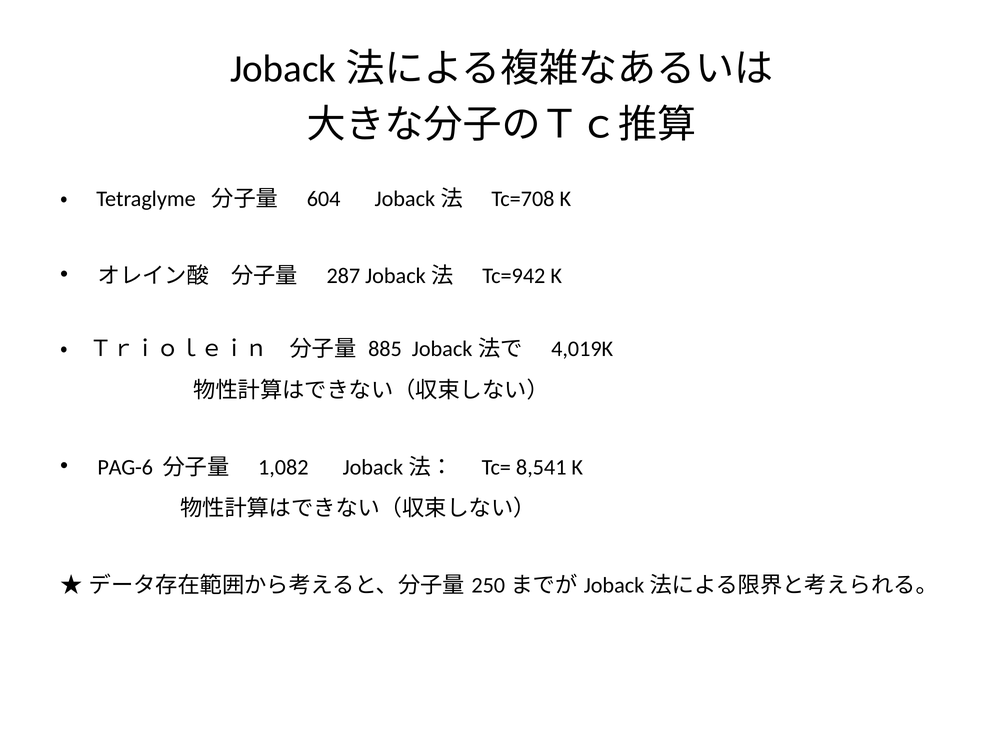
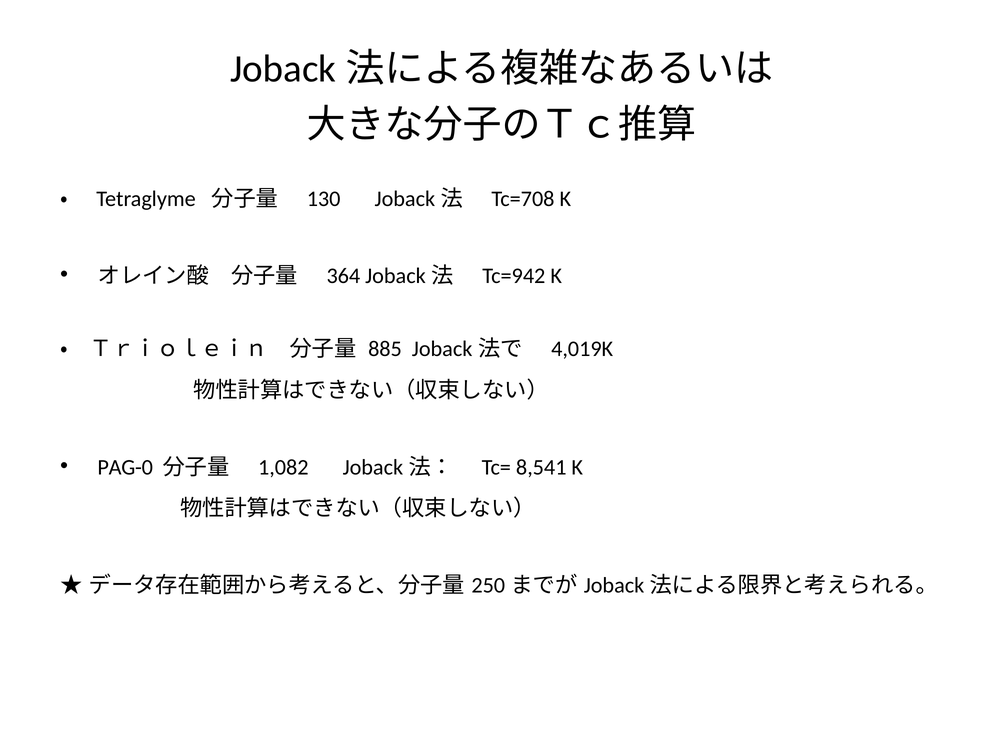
604: 604 -> 130
287: 287 -> 364
PAG-6: PAG-6 -> PAG-0
